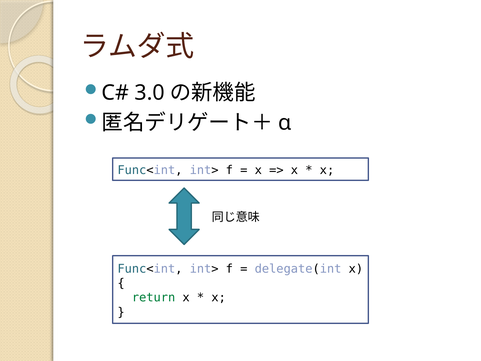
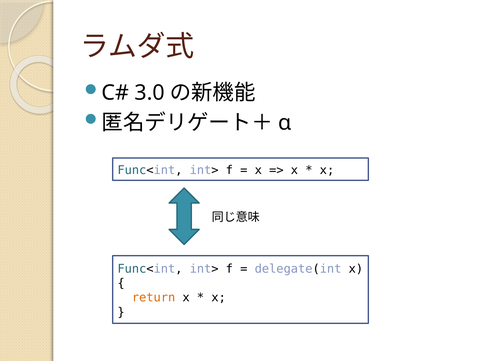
return colour: green -> orange
